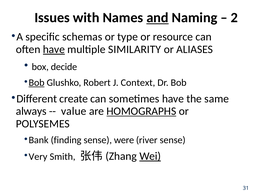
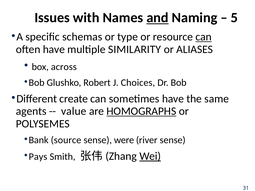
2: 2 -> 5
can at (204, 37) underline: none -> present
have at (54, 49) underline: present -> none
decide: decide -> across
Bob at (37, 83) underline: present -> none
Context: Context -> Choices
always: always -> agents
finding: finding -> source
Very: Very -> Pays
